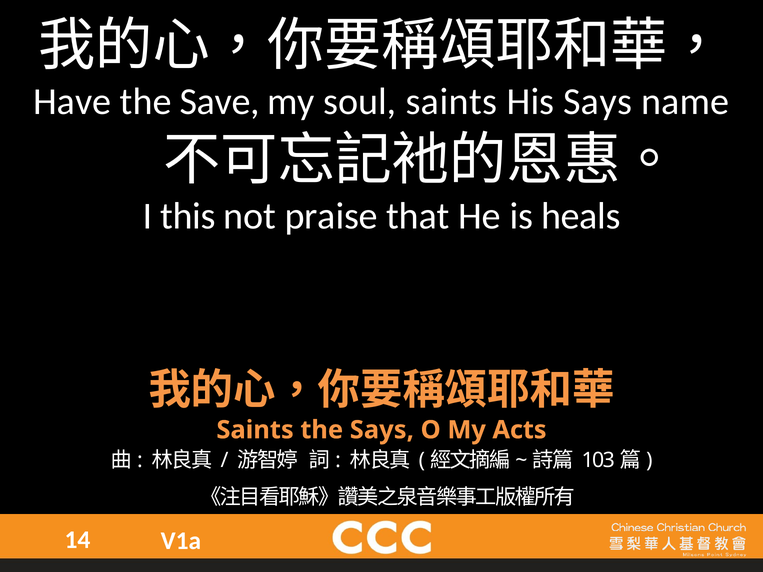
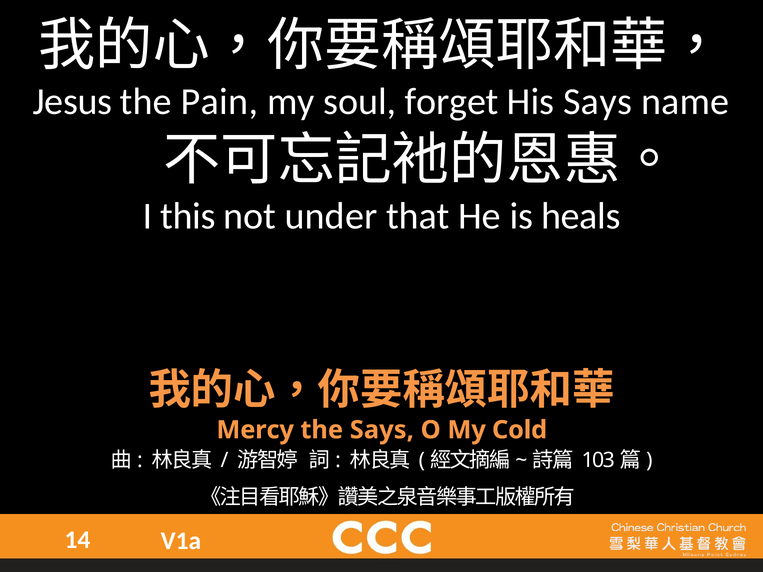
Have: Have -> Jesus
Save: Save -> Pain
soul saints: saints -> forget
praise: praise -> under
Saints at (255, 430): Saints -> Mercy
Acts: Acts -> Cold
